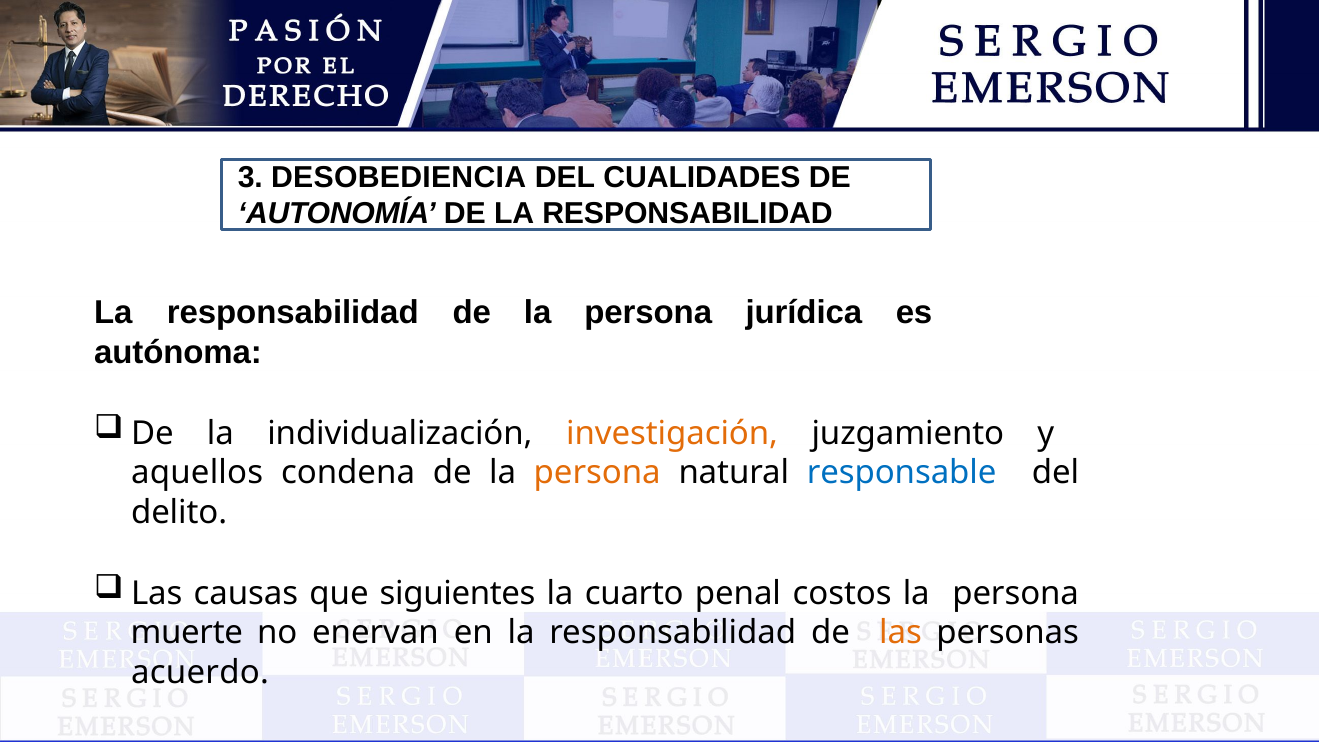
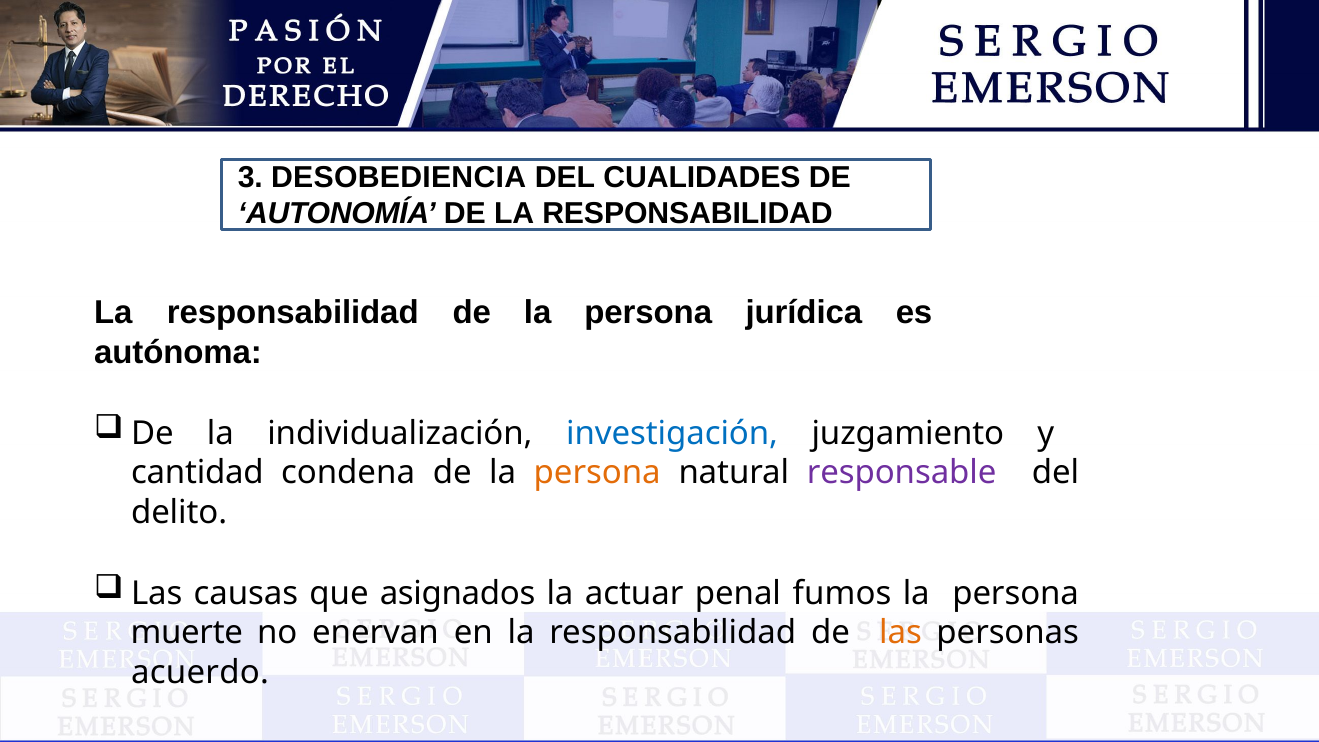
investigación colour: orange -> blue
aquellos: aquellos -> cantidad
responsable colour: blue -> purple
siguientes: siguientes -> asignados
cuarto: cuarto -> actuar
costos: costos -> fumos
